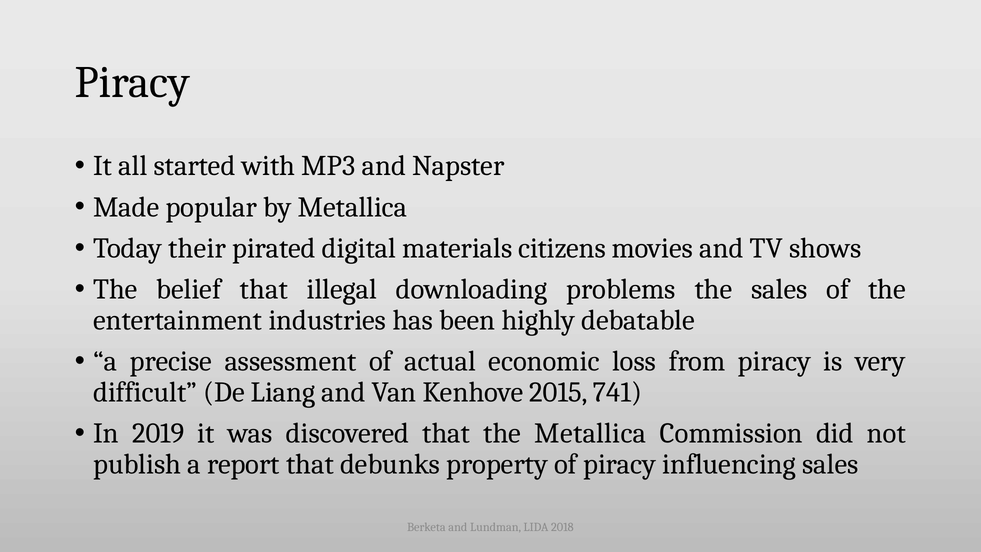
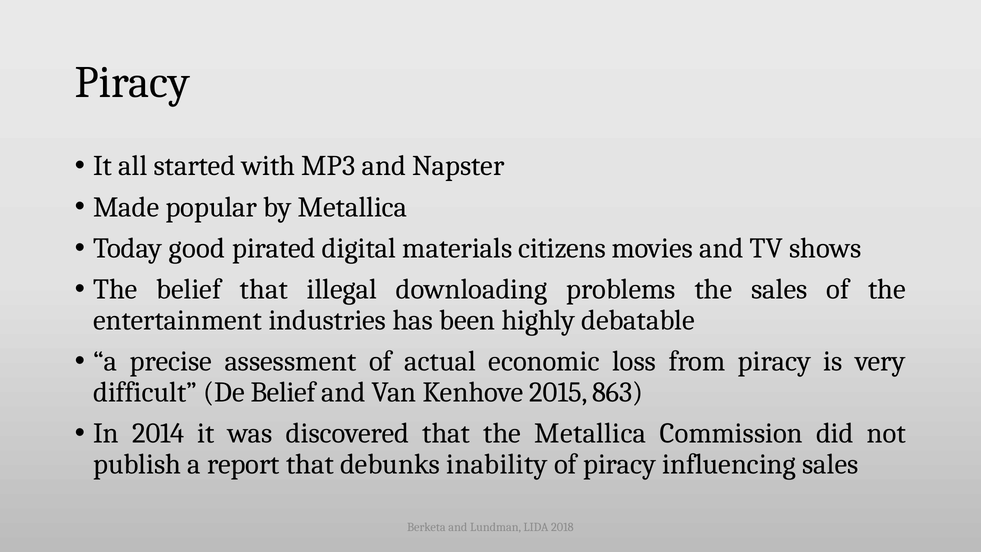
their: their -> good
De Liang: Liang -> Belief
741: 741 -> 863
2019: 2019 -> 2014
property: property -> inability
